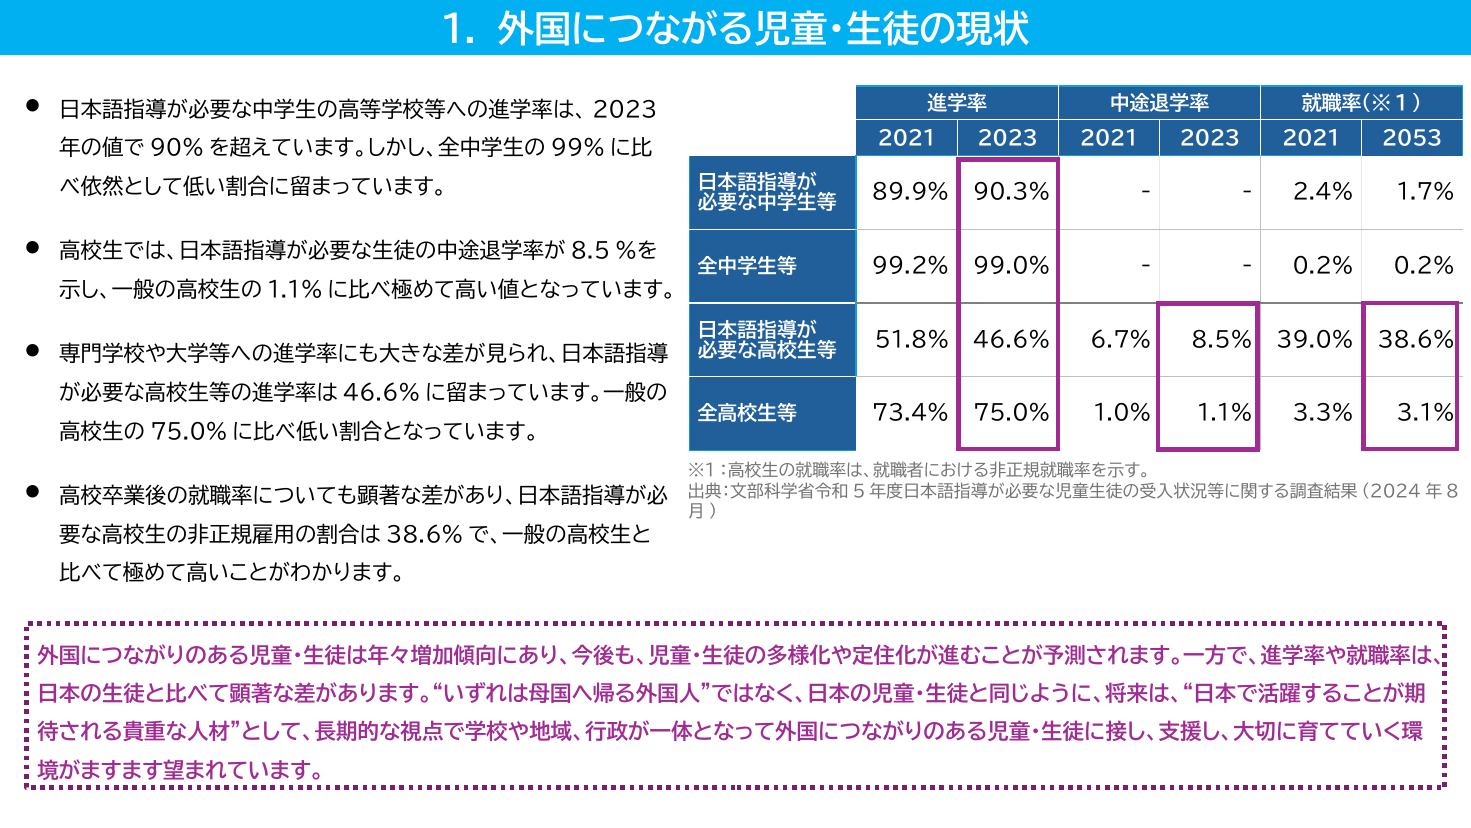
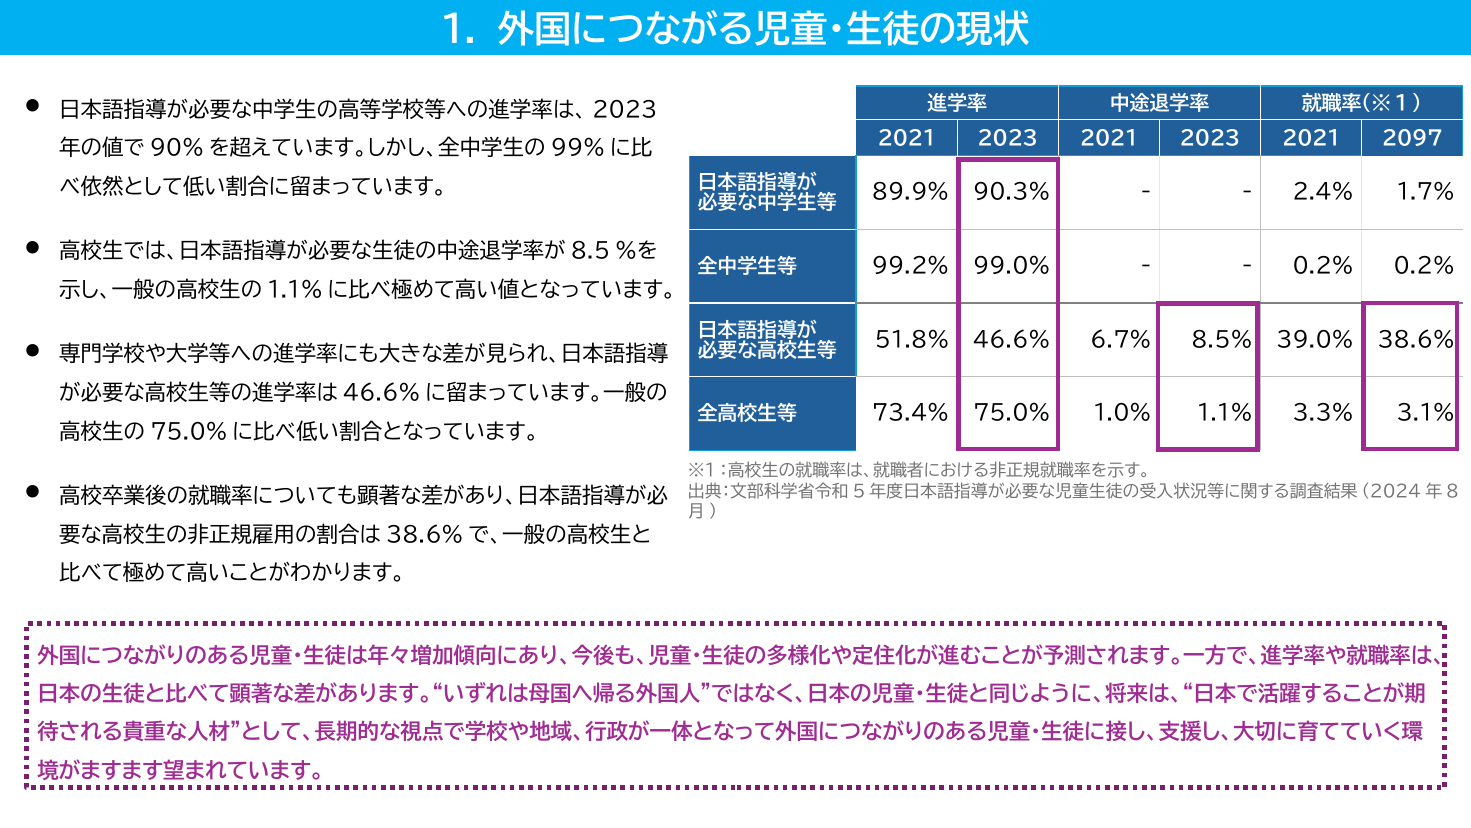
2053: 2053 -> 2097
